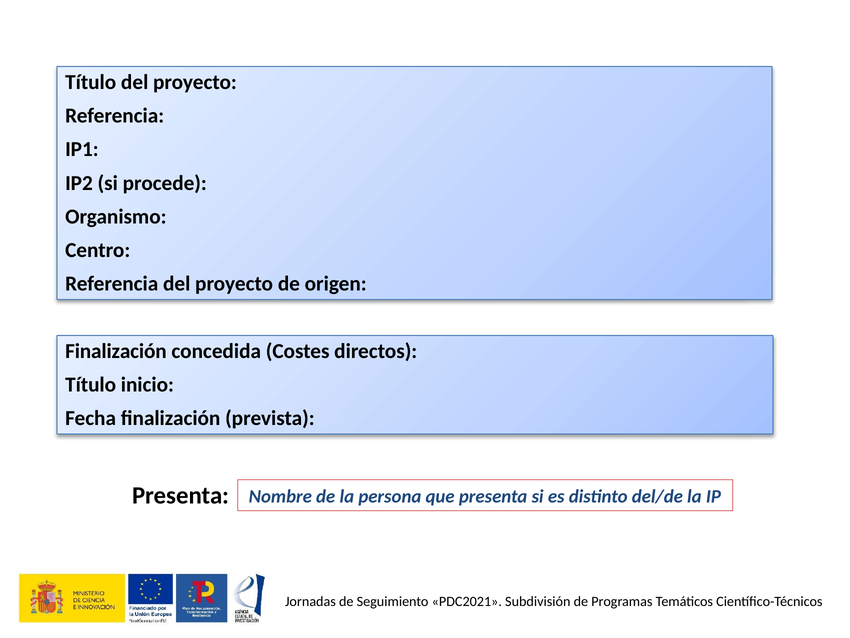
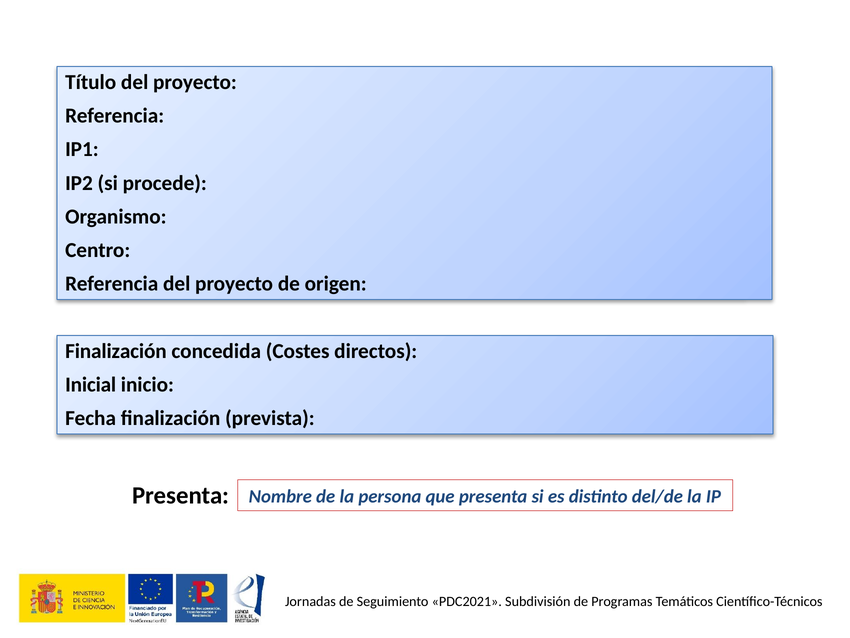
Título at (91, 384): Título -> Inicial
